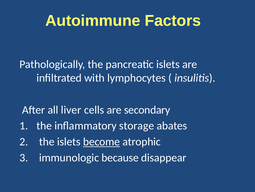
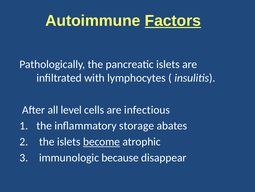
Factors underline: none -> present
liver: liver -> level
secondary: secondary -> infectious
